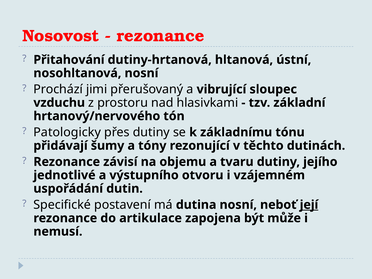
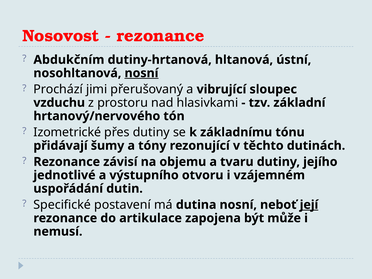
Přitahování: Přitahování -> Abdukčním
nosní at (141, 73) underline: none -> present
Patologicky: Patologicky -> Izometrické
